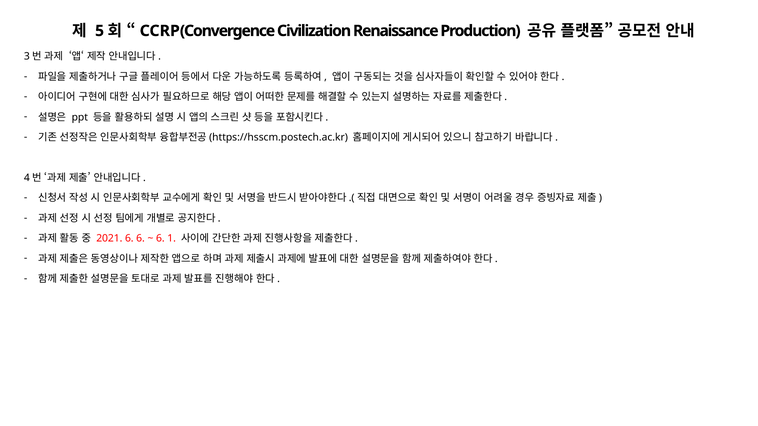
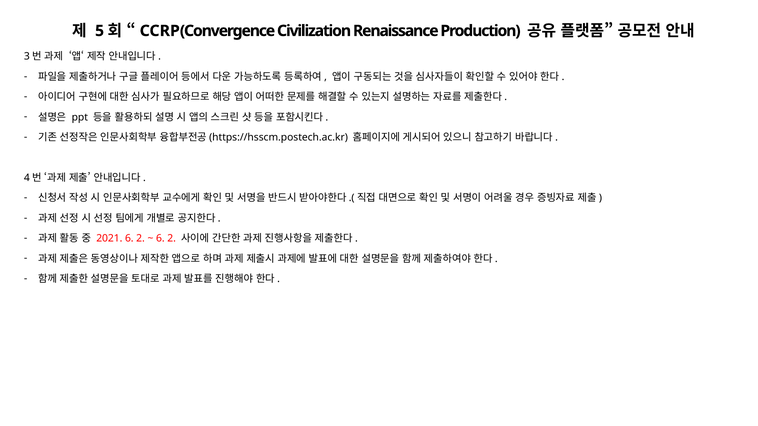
2021 6 6: 6 -> 2
1 at (172, 239): 1 -> 2
